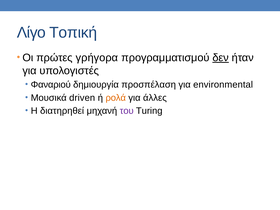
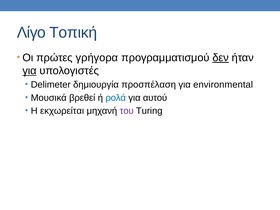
για at (29, 71) underline: none -> present
Φαναριού: Φαναριού -> Delimeter
driven: driven -> βρεθεί
ρολά colour: orange -> blue
άλλες: άλλες -> αυτού
διατηρηθεί: διατηρηθεί -> εκχωρείται
